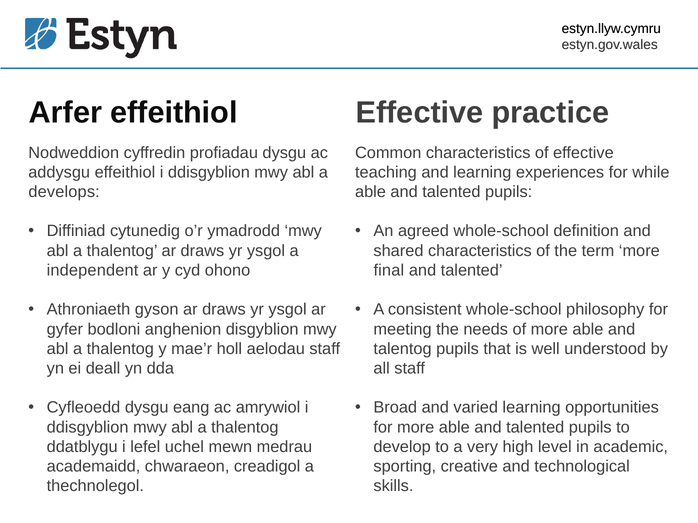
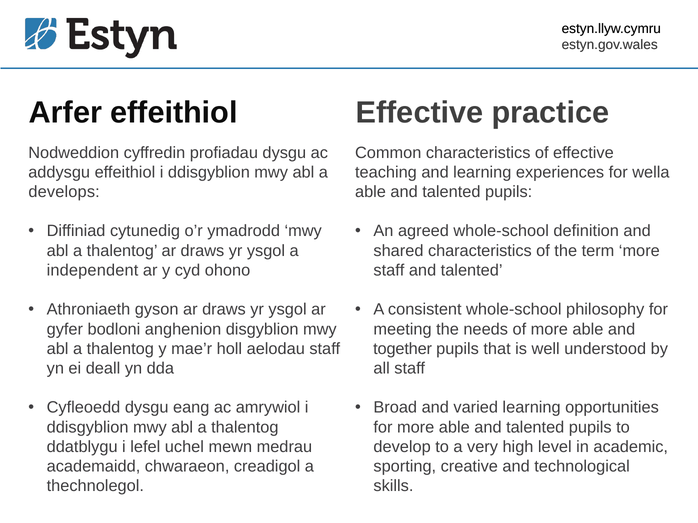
while: while -> wella
final at (389, 271): final -> staff
talentog: talentog -> together
